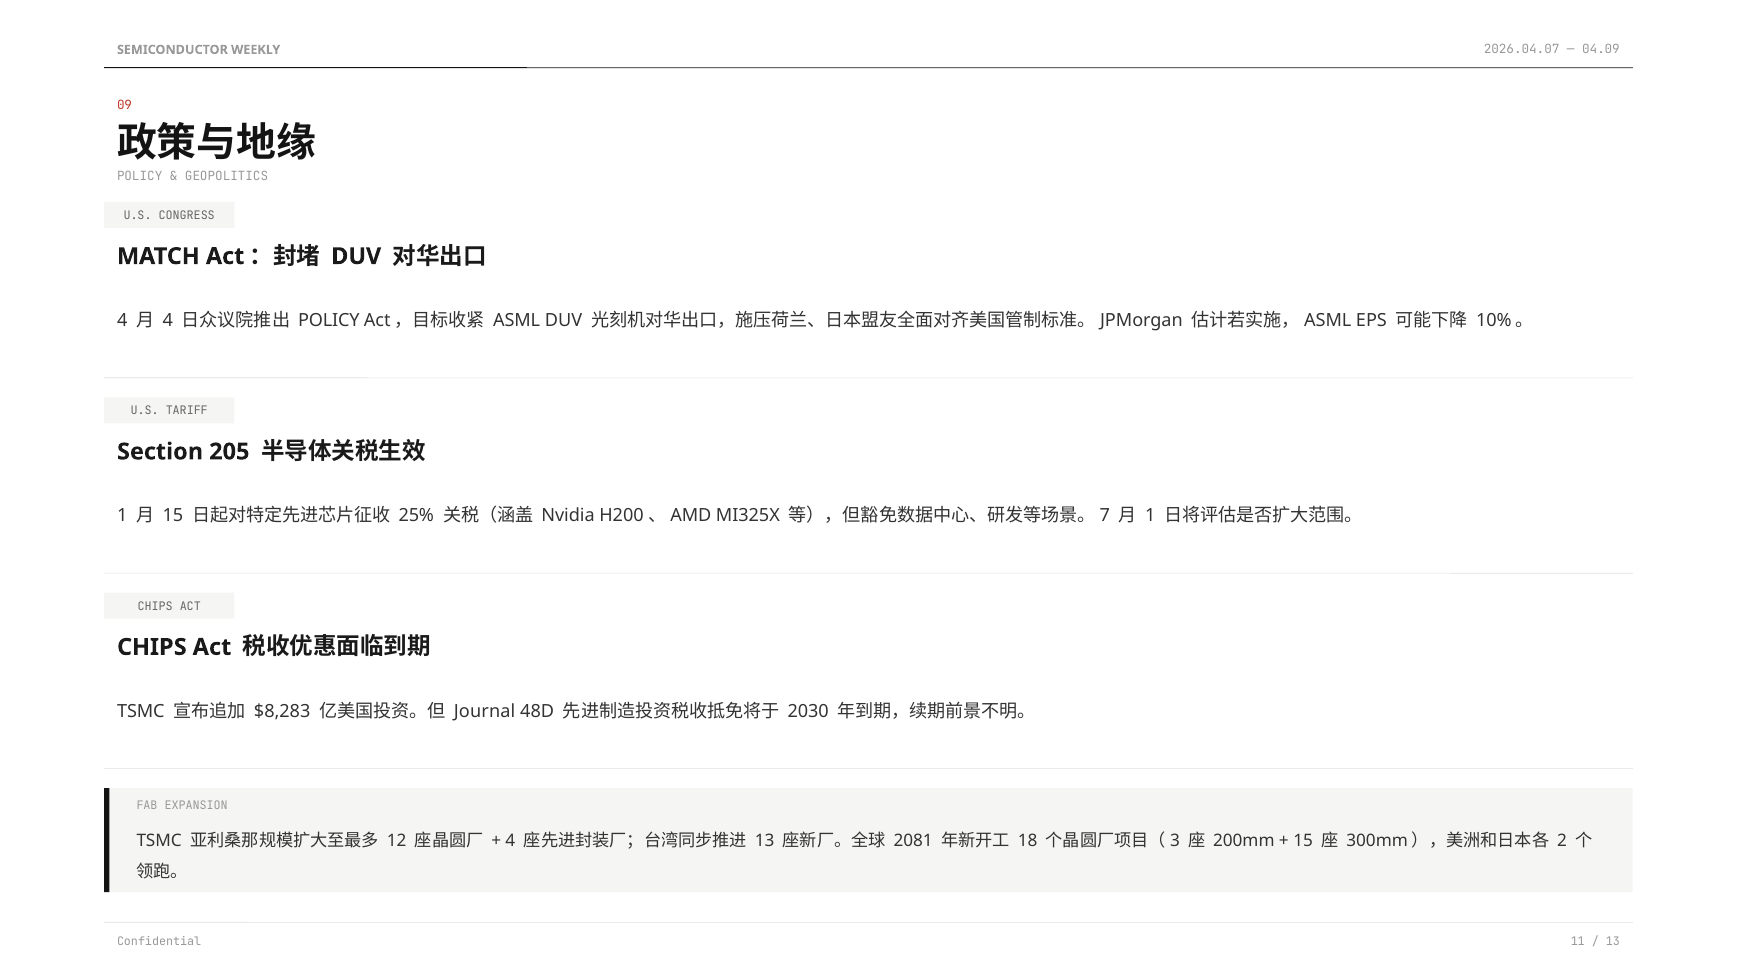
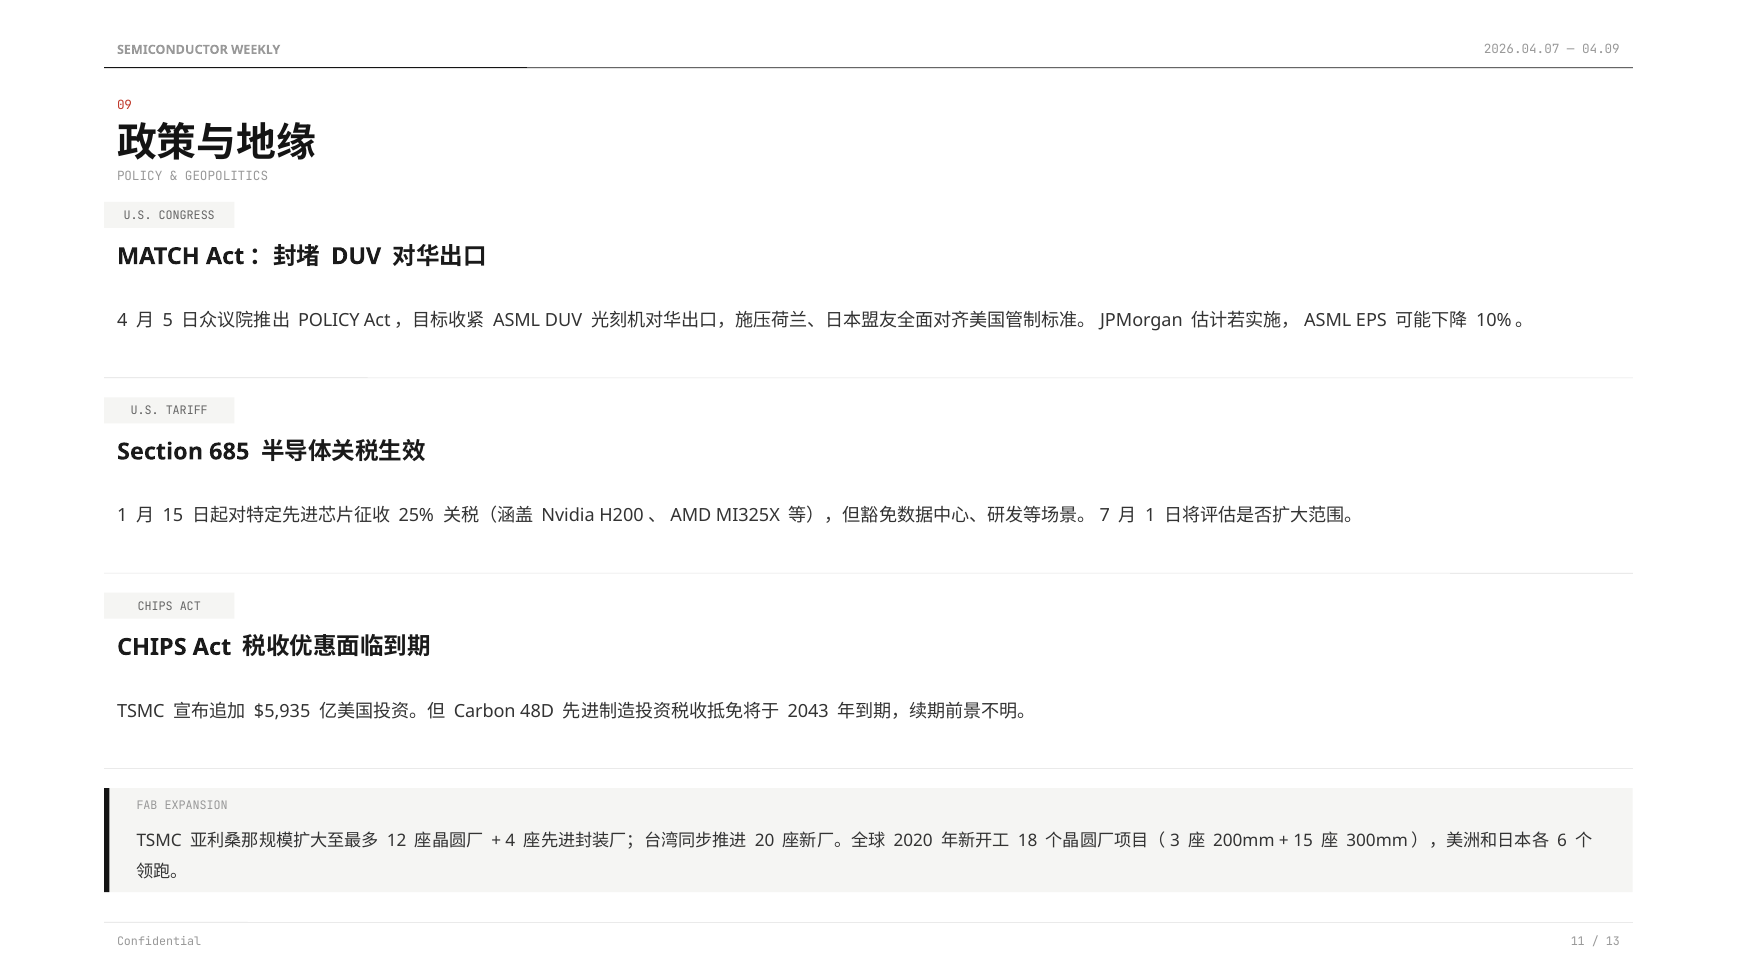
4 at (168, 320): 4 -> 5
205: 205 -> 685
$8,283: $8,283 -> $5,935
Journal: Journal -> Carbon
2030: 2030 -> 2043
13 at (765, 841): 13 -> 20
2081: 2081 -> 2020
2: 2 -> 6
